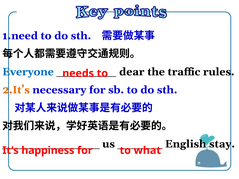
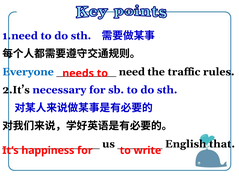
dear: dear -> need
2.It’s colour: orange -> black
stay: stay -> that
what: what -> write
